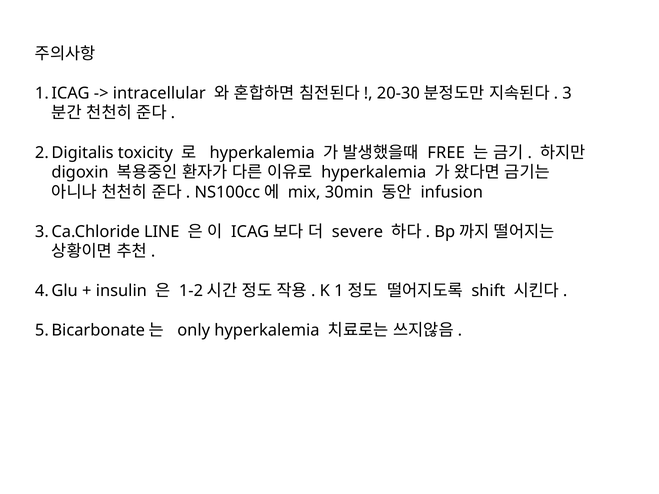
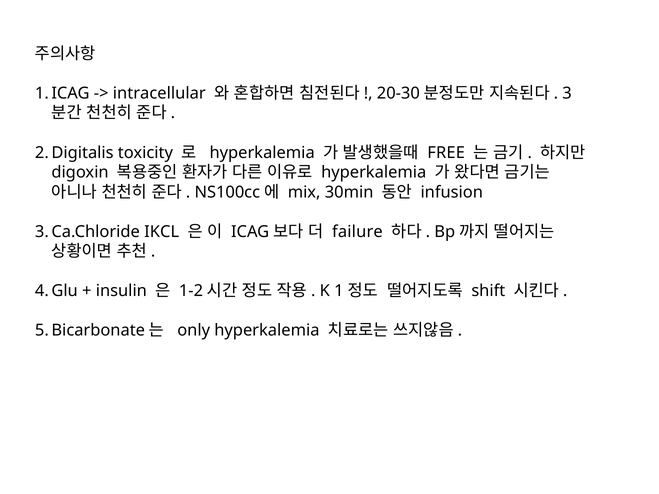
LINE: LINE -> IKCL
severe: severe -> failure
